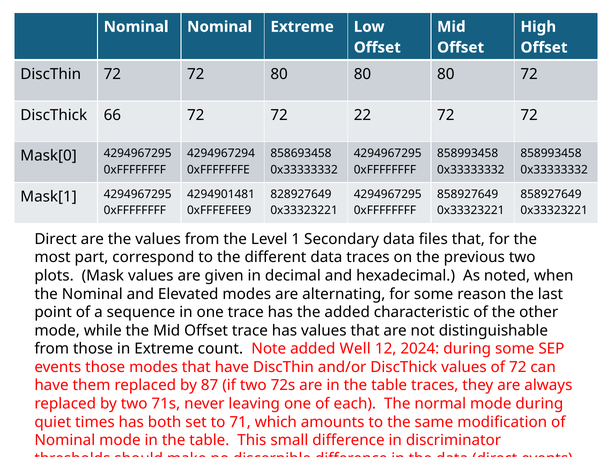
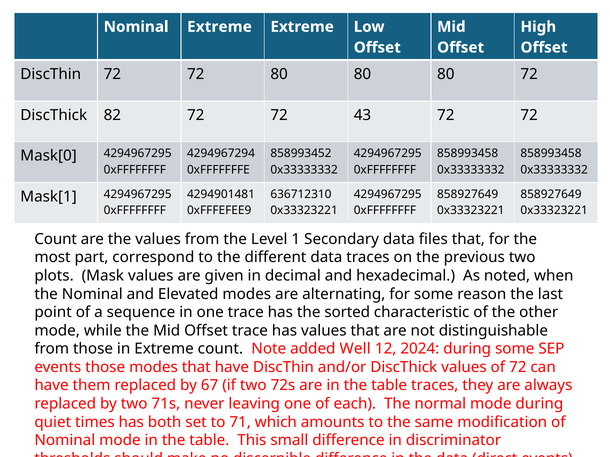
Nominal Nominal: Nominal -> Extreme
66: 66 -> 82
22: 22 -> 43
858693458: 858693458 -> 858993452
828927649: 828927649 -> 636712310
Direct at (56, 239): Direct -> Count
the added: added -> sorted
87: 87 -> 67
